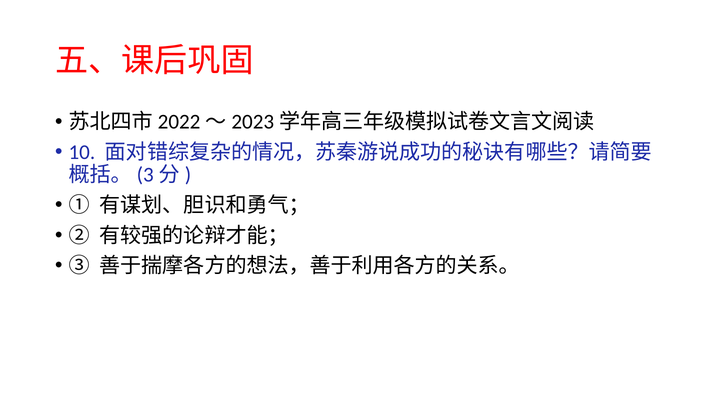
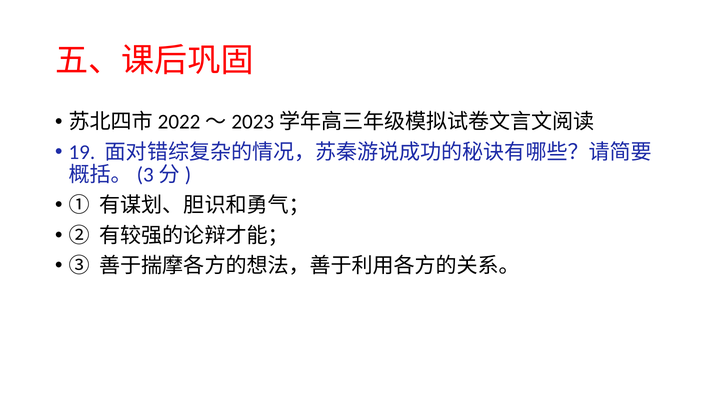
10: 10 -> 19
